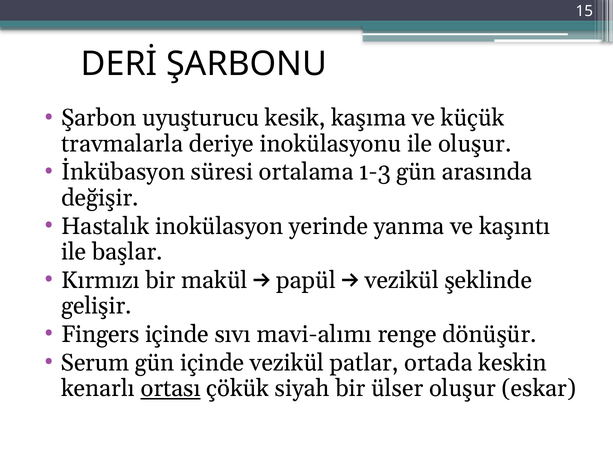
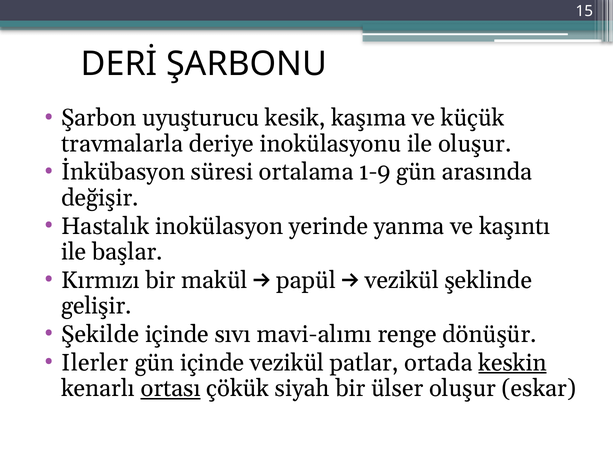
1-3: 1-3 -> 1-9
Fingers: Fingers -> Şekilde
Serum: Serum -> Ilerler
keskin underline: none -> present
